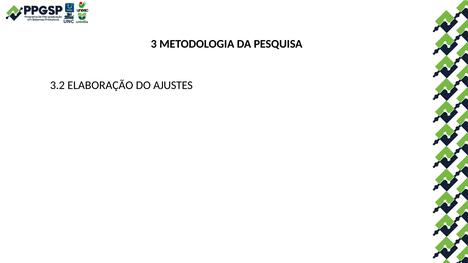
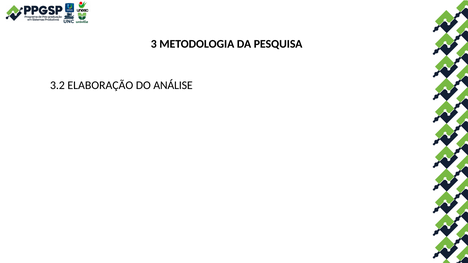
AJUSTES: AJUSTES -> ANÁLISE
